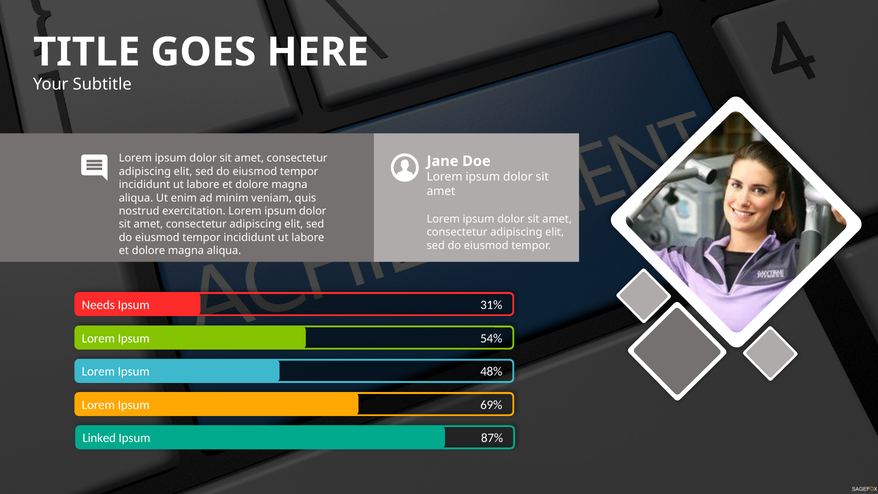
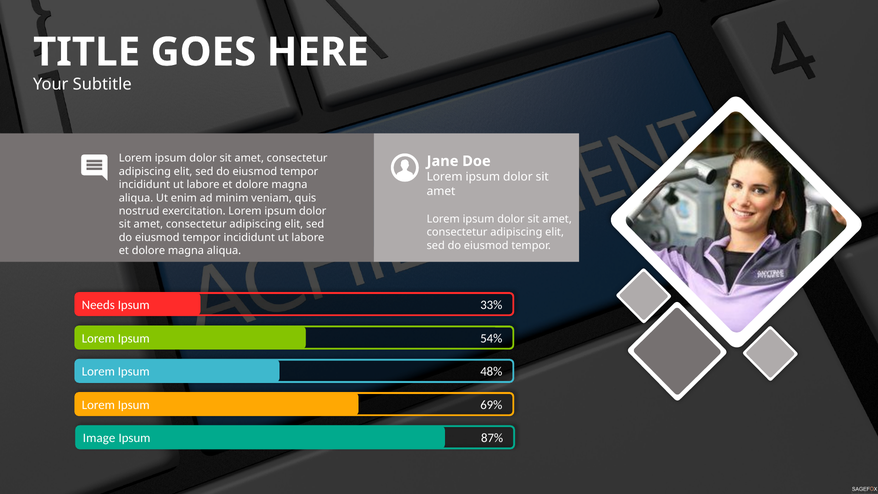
31%: 31% -> 33%
Linked: Linked -> Image
